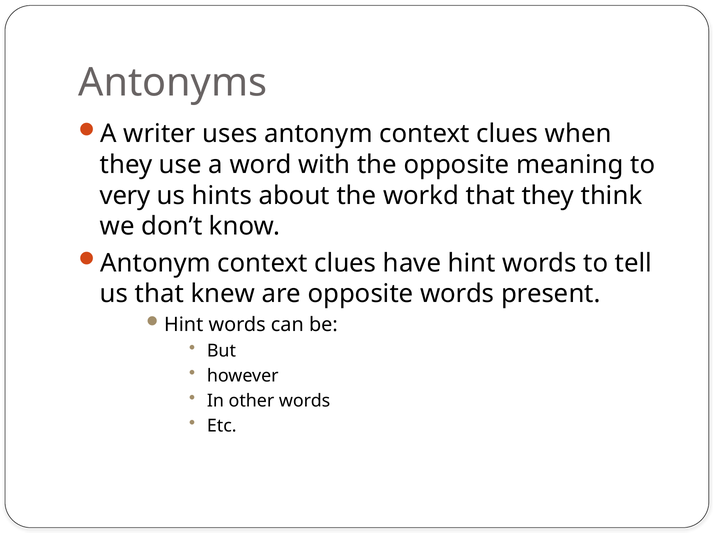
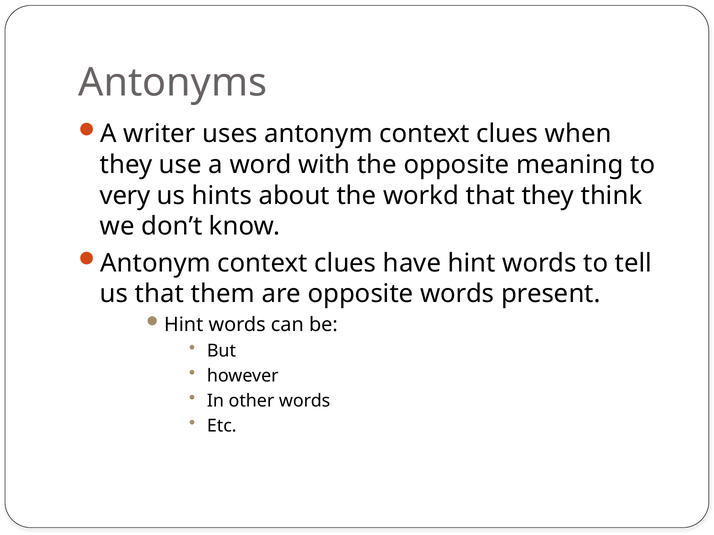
knew: knew -> them
